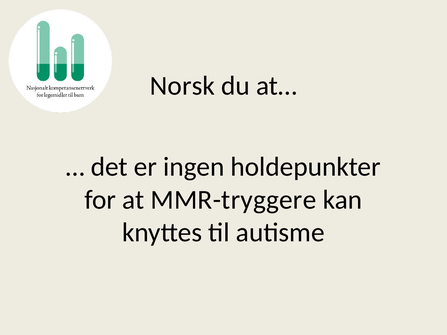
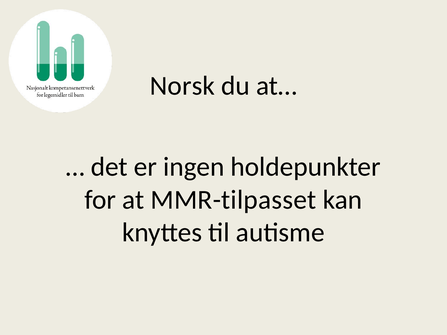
MMR-tryggere: MMR-tryggere -> MMR-tilpasset
